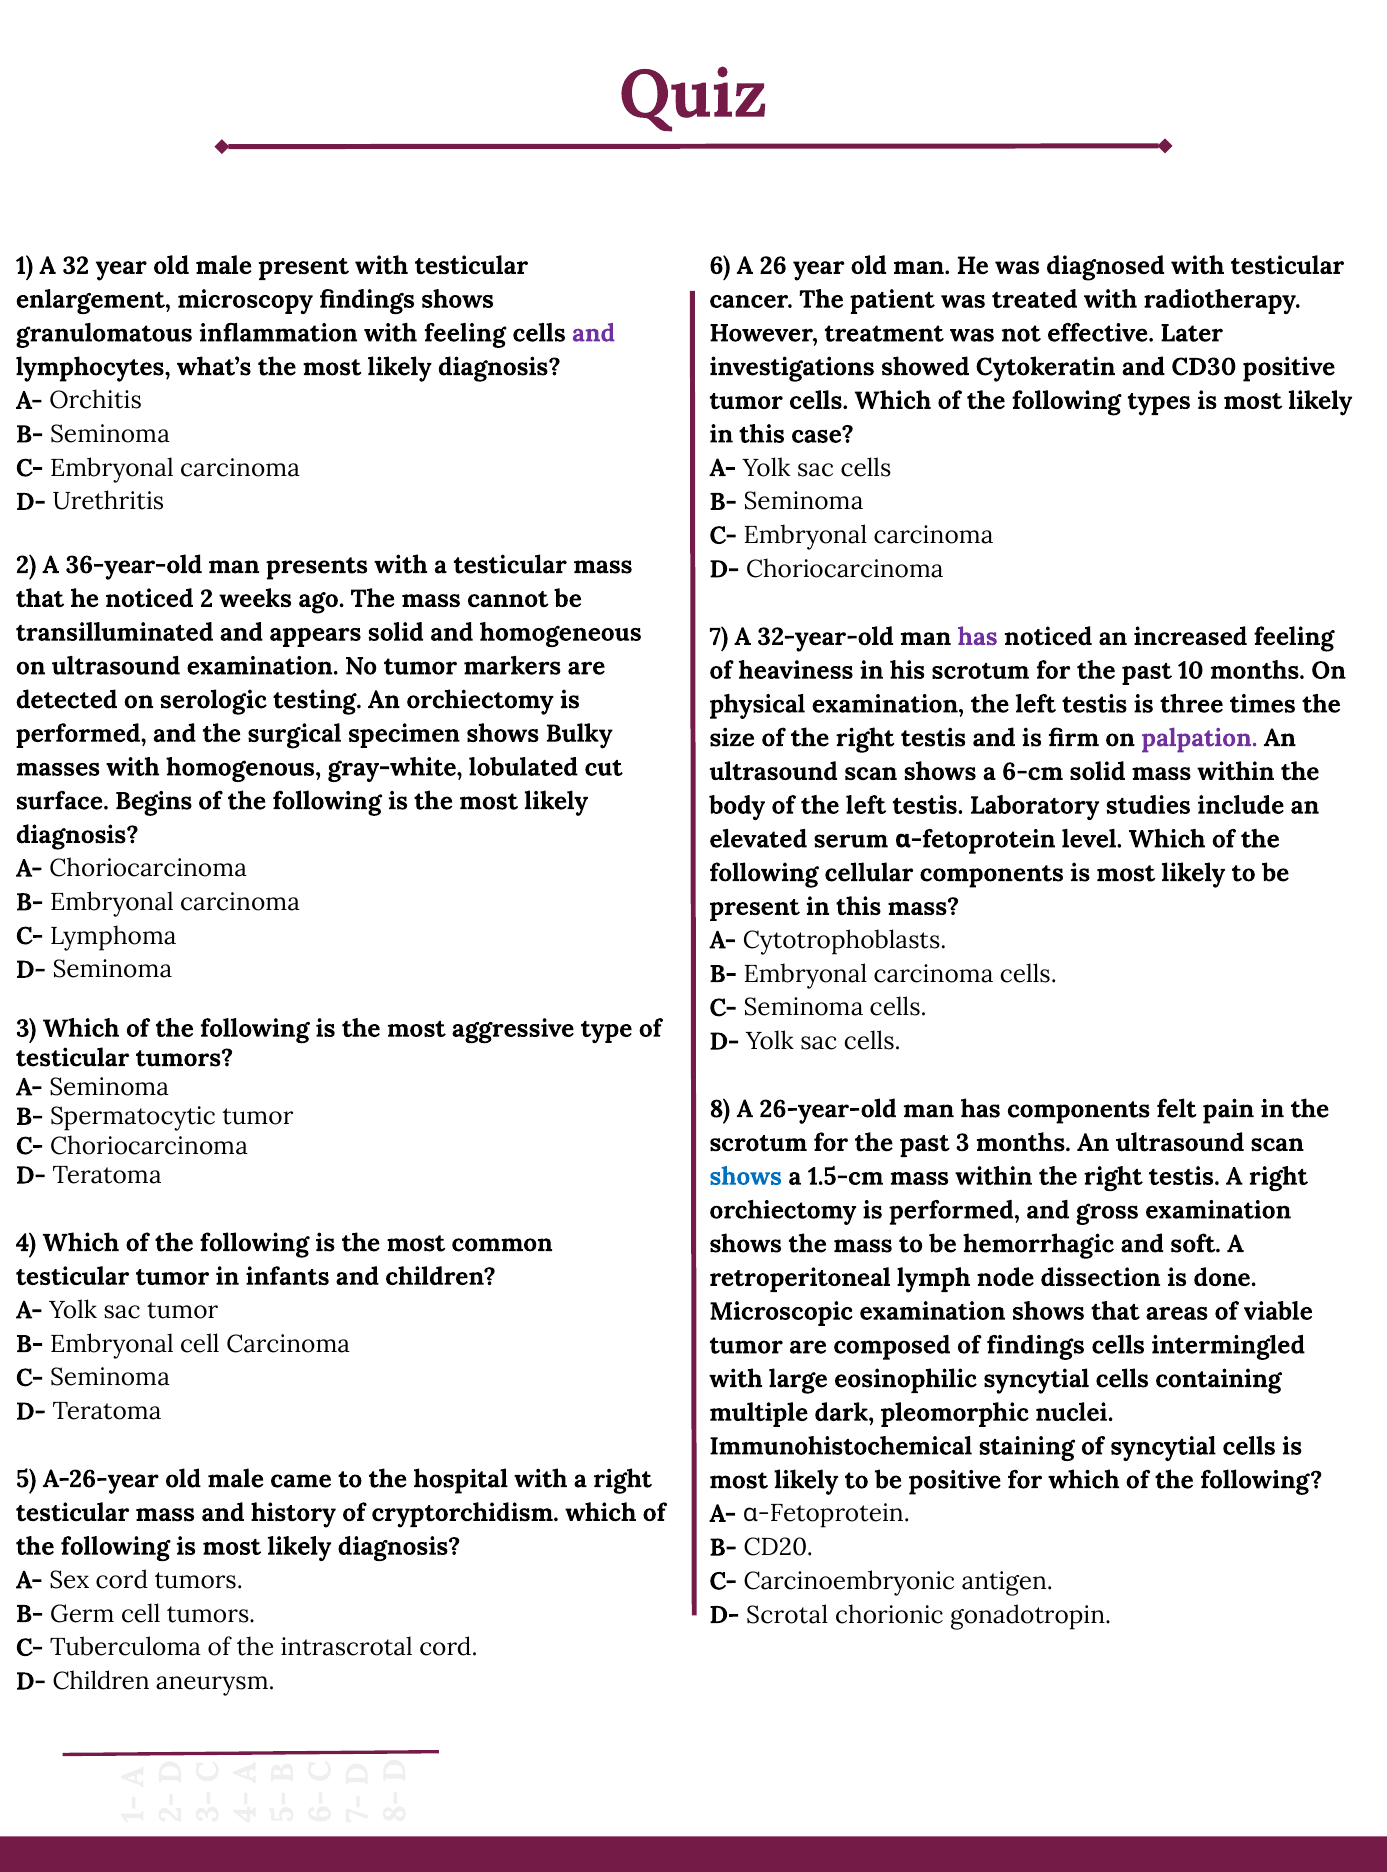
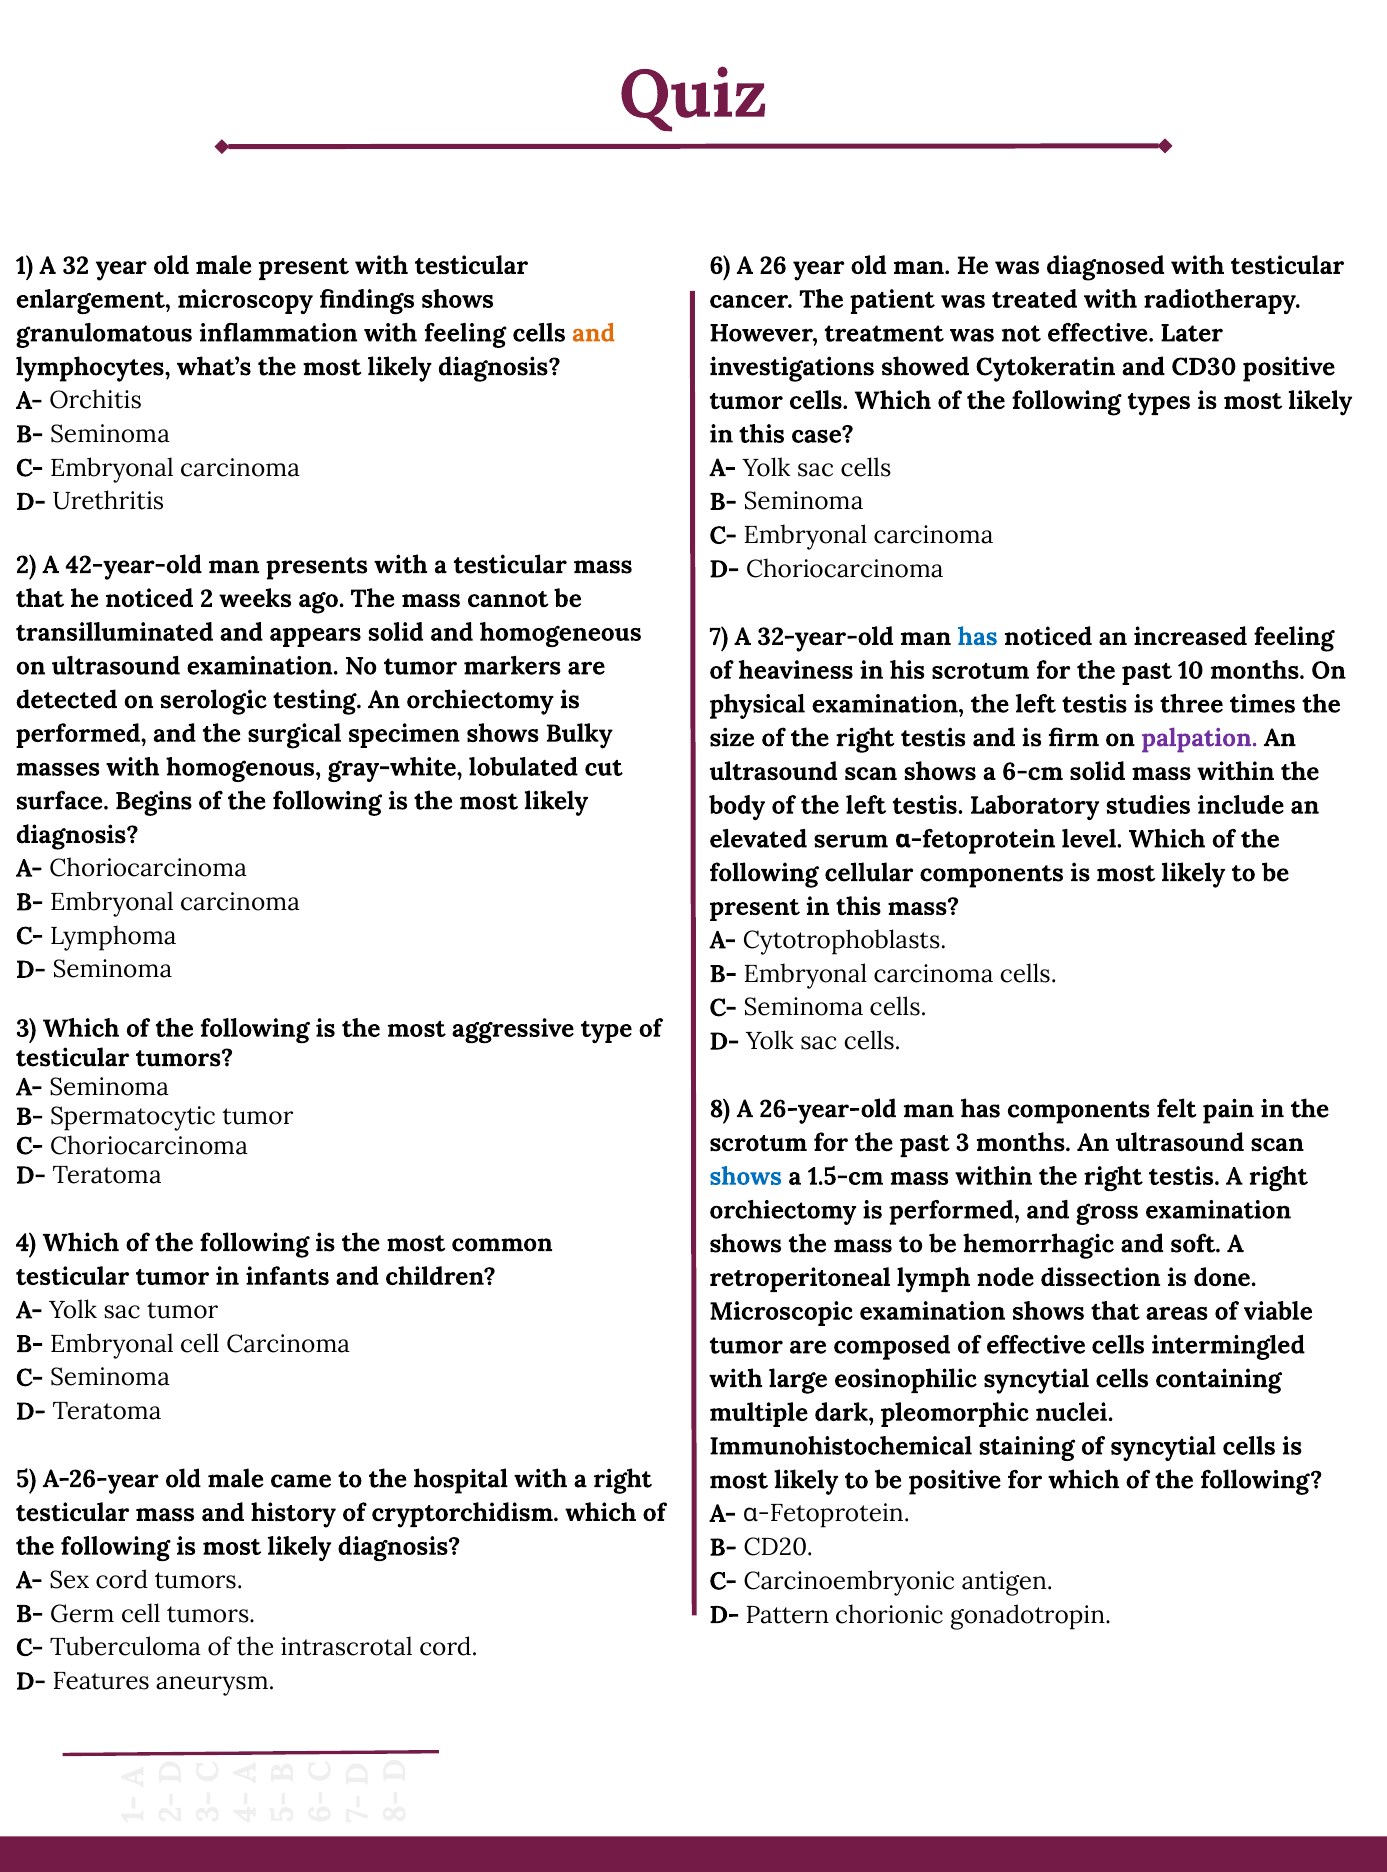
and at (594, 333) colour: purple -> orange
36-year-old: 36-year-old -> 42-year-old
has at (978, 637) colour: purple -> blue
of findings: findings -> effective
Scrotal: Scrotal -> Pattern
D- Children: Children -> Features
